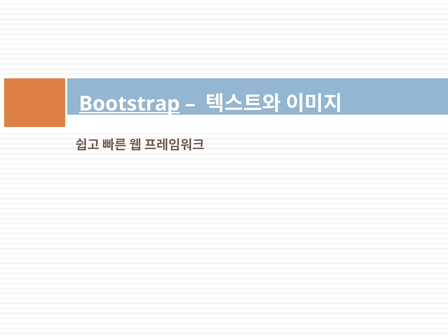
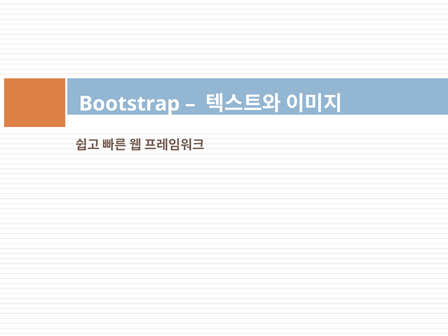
Bootstrap underline: present -> none
